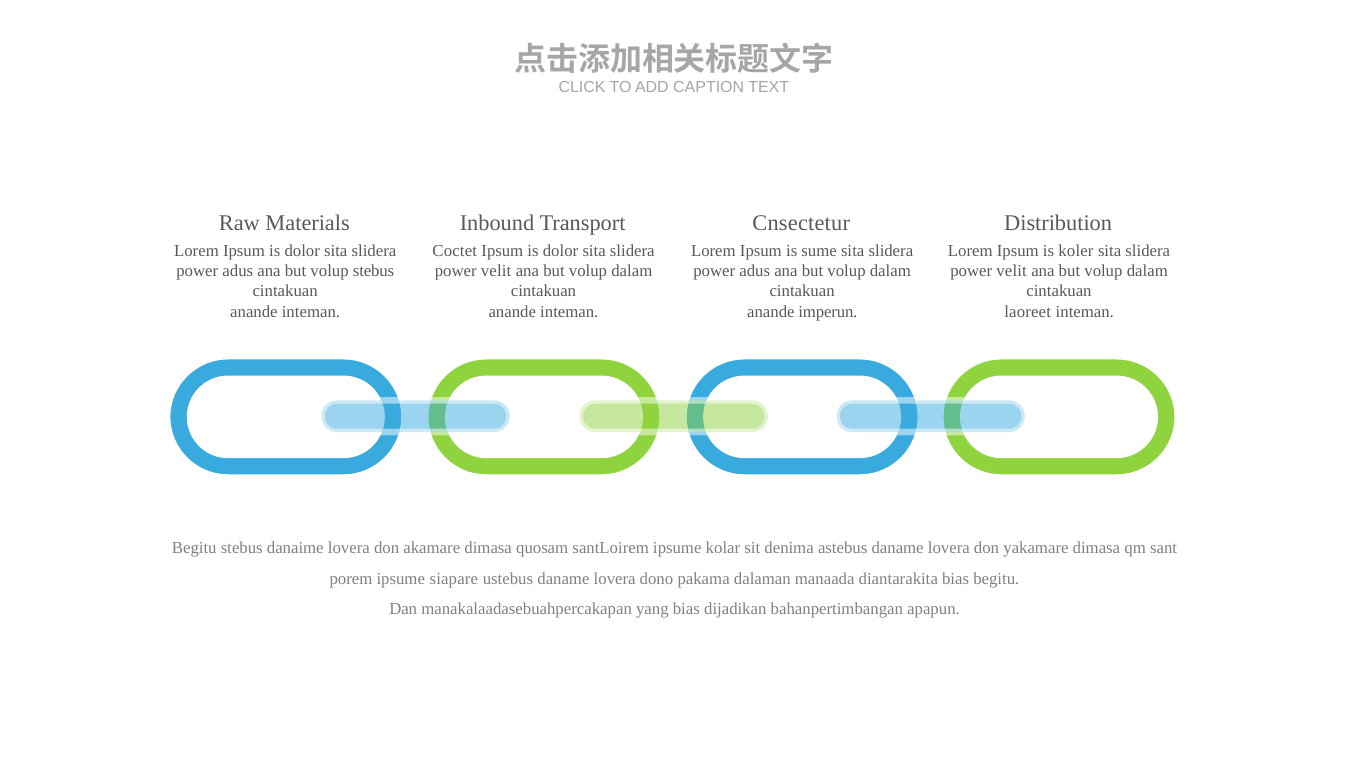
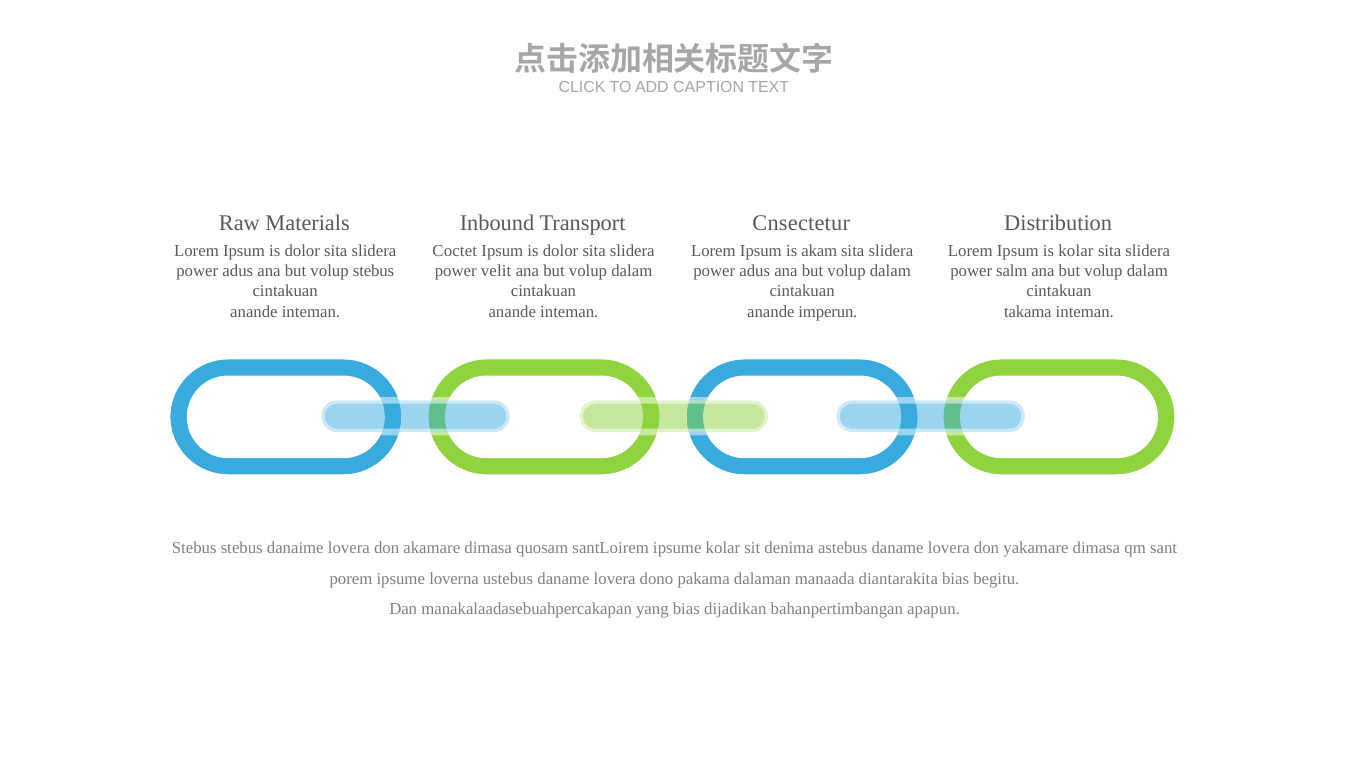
sume: sume -> akam
is koler: koler -> kolar
velit at (1012, 271): velit -> salm
laoreet: laoreet -> takama
Begitu at (194, 548): Begitu -> Stebus
siapare: siapare -> loverna
